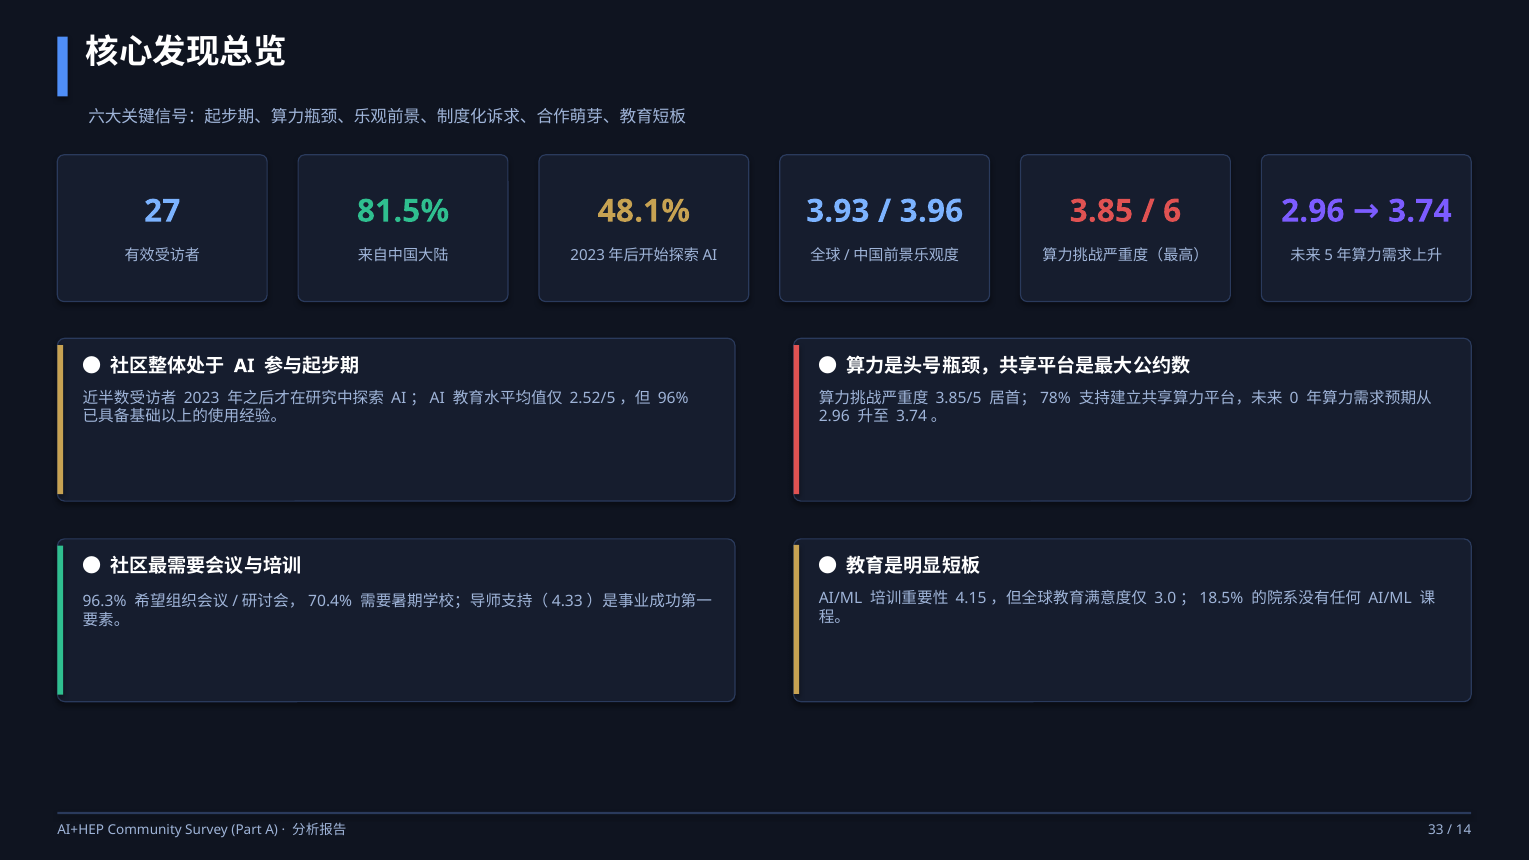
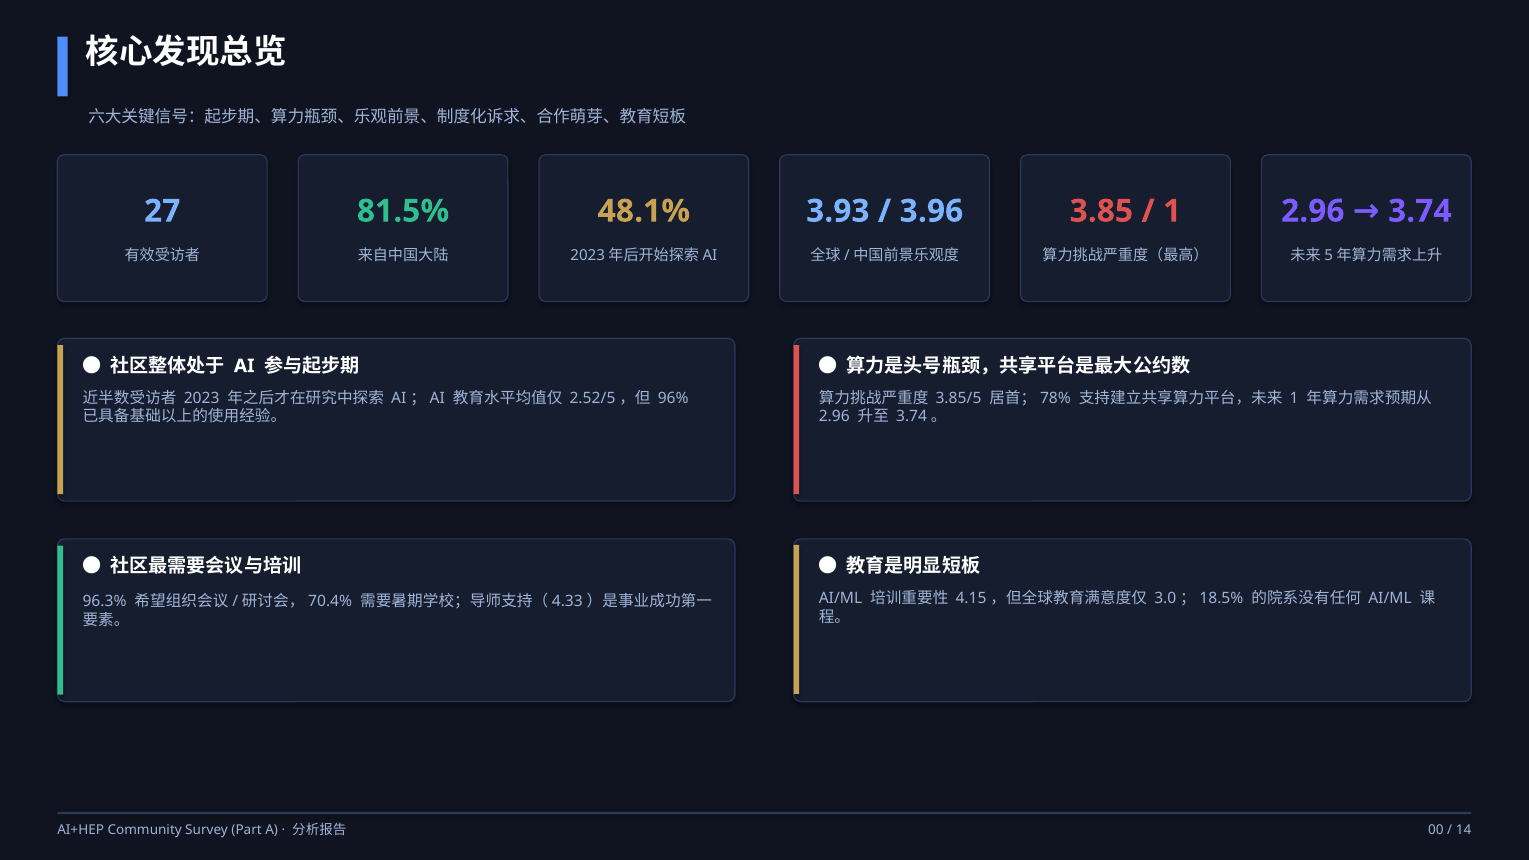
6 at (1172, 211): 6 -> 1
0 at (1294, 398): 0 -> 1
33: 33 -> 00
